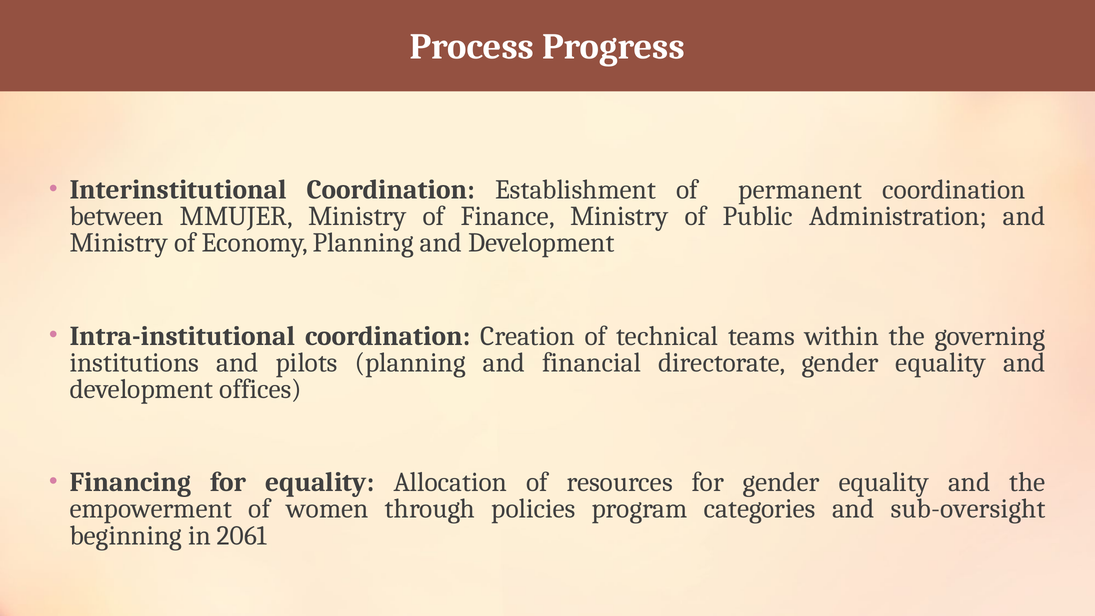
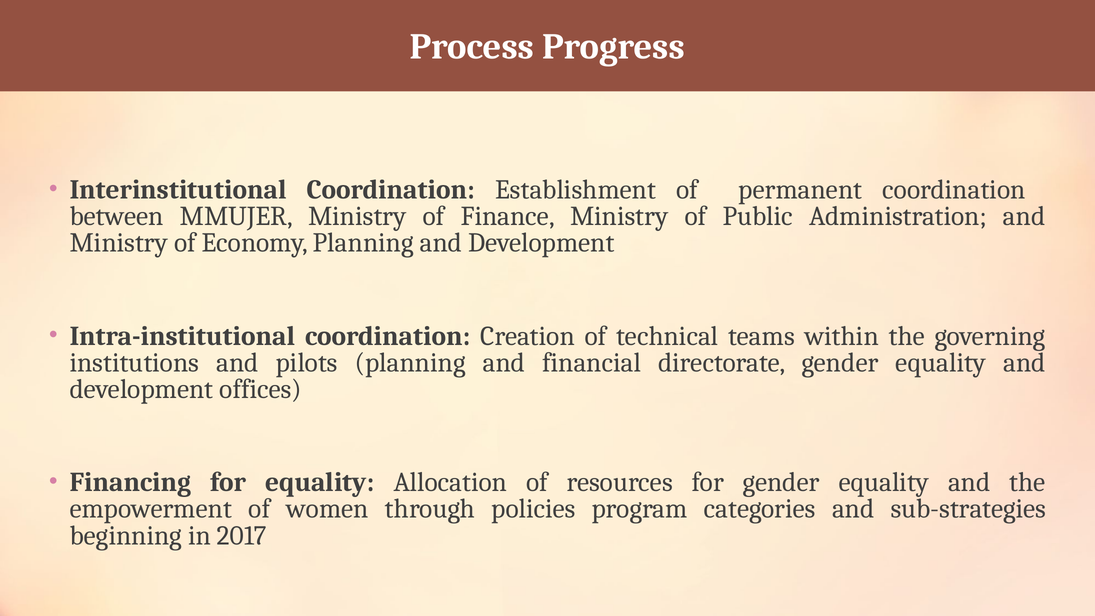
sub-oversight: sub-oversight -> sub-strategies
2061: 2061 -> 2017
